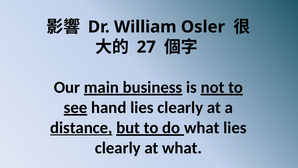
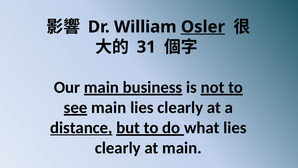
Osler underline: none -> present
27: 27 -> 31
hand at (109, 107): hand -> main
at what: what -> main
